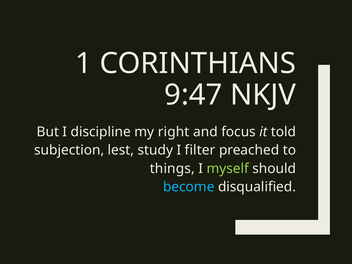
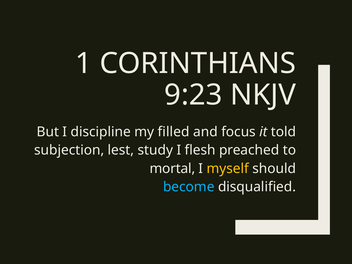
9:47: 9:47 -> 9:23
right: right -> filled
filter: filter -> flesh
things: things -> mortal
myself colour: light green -> yellow
